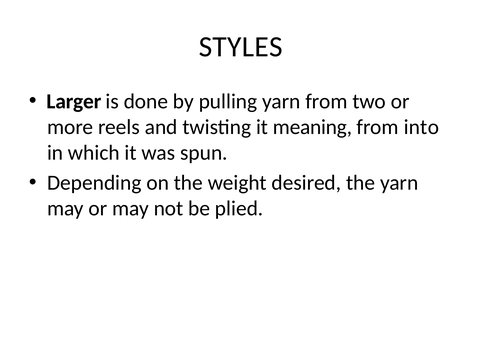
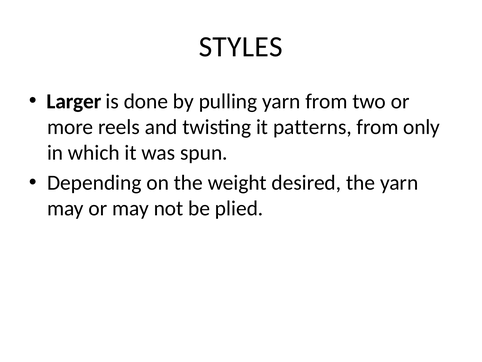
meaning: meaning -> patterns
into: into -> only
